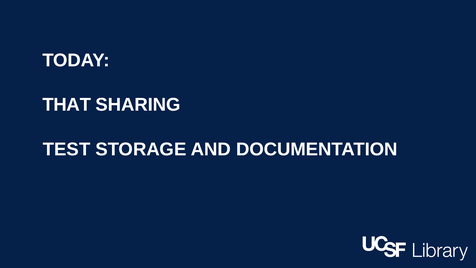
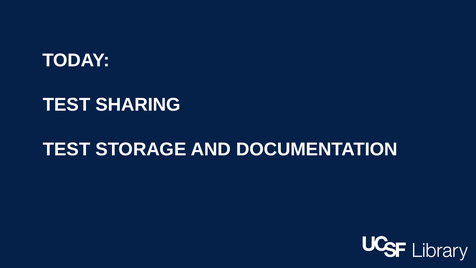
THAT at (67, 105): THAT -> TEST
